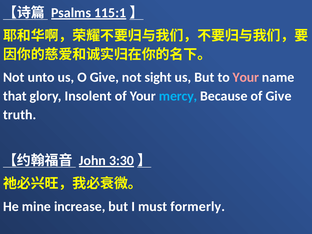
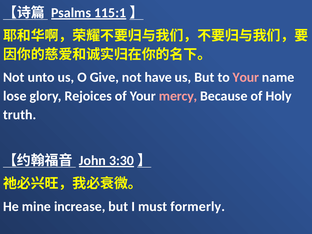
sight: sight -> have
that: that -> lose
Insolent: Insolent -> Rejoices
mercy colour: light blue -> pink
of Give: Give -> Holy
